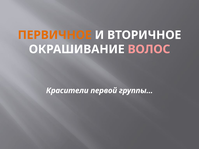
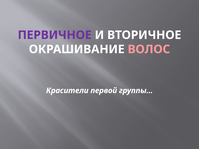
ПЕРВИЧНОЕ colour: orange -> purple
